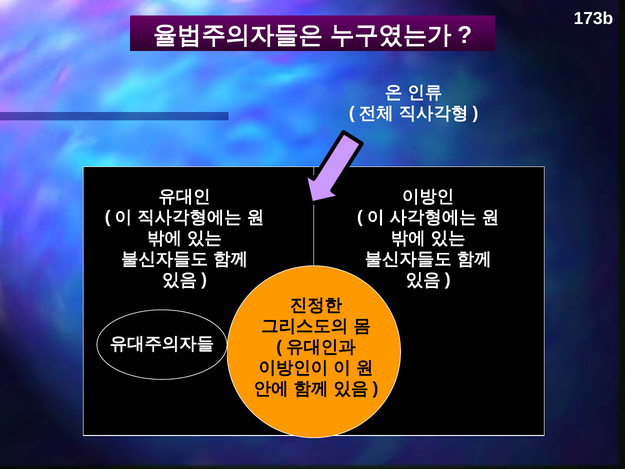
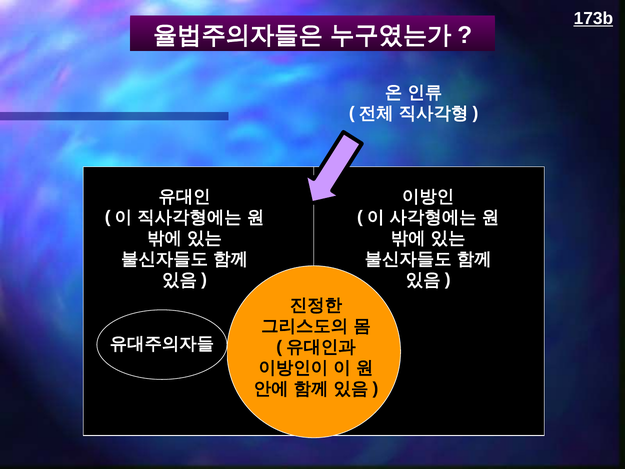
173b underline: none -> present
